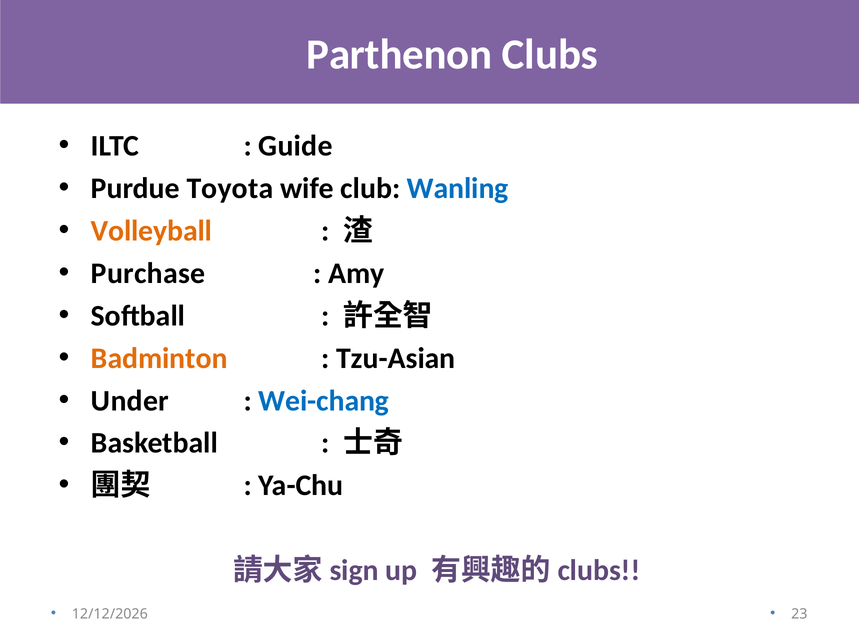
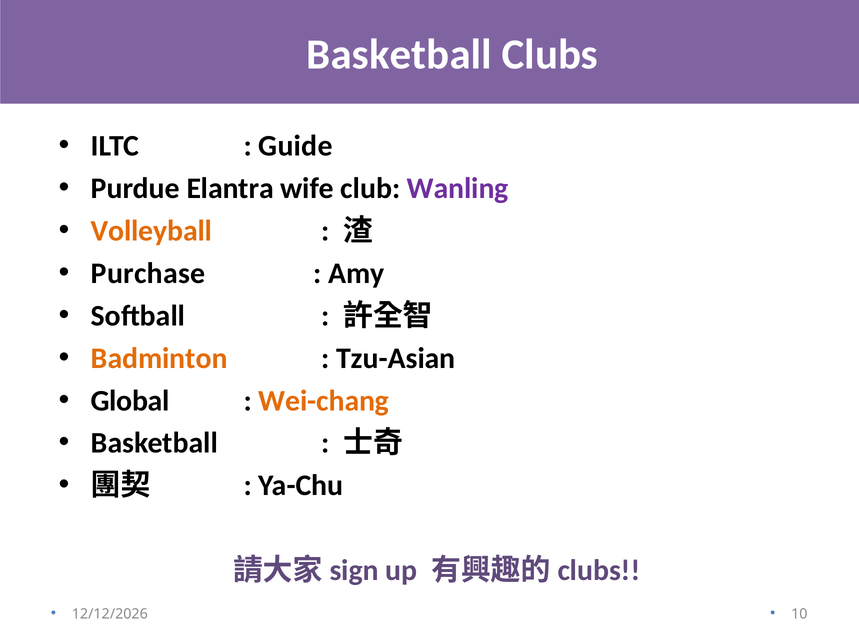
Parthenon at (399, 55): Parthenon -> Basketball
Toyota: Toyota -> Elantra
Wanling colour: blue -> purple
Under: Under -> Global
Wei-chang colour: blue -> orange
23: 23 -> 10
